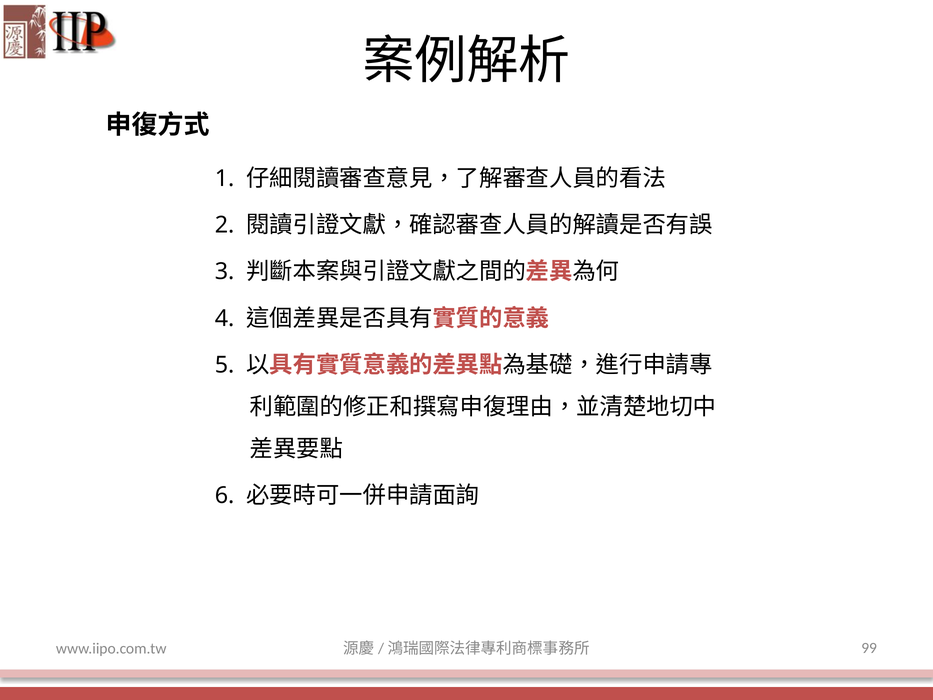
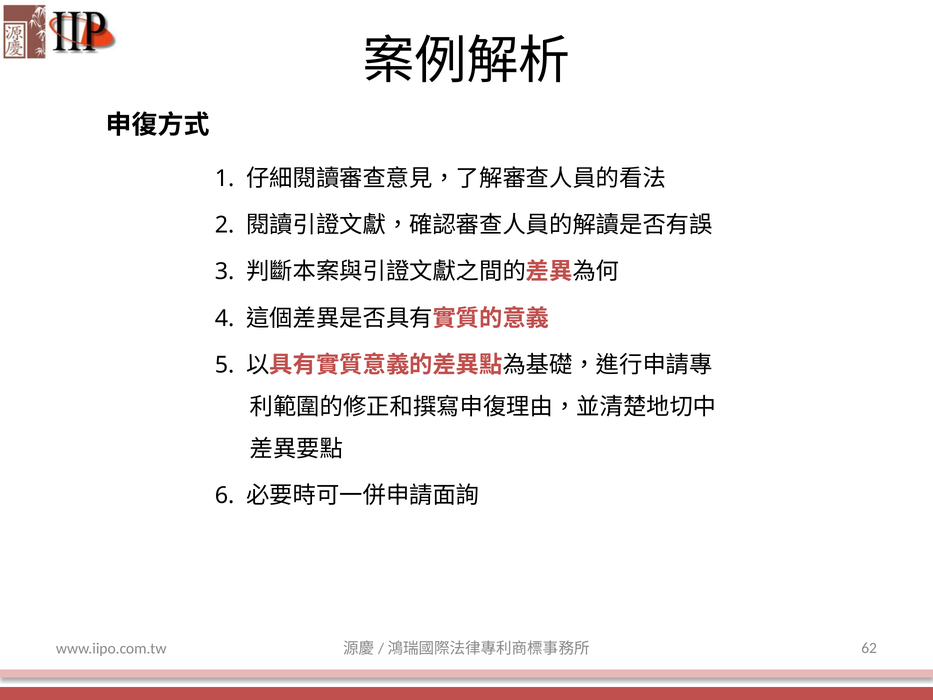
99: 99 -> 62
